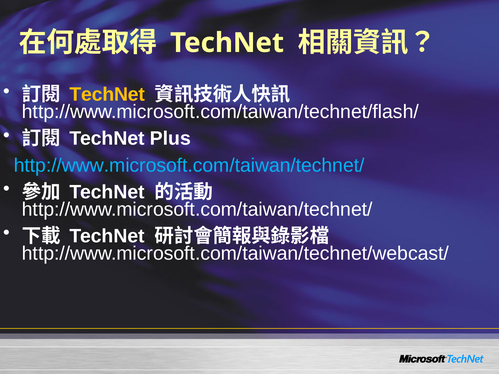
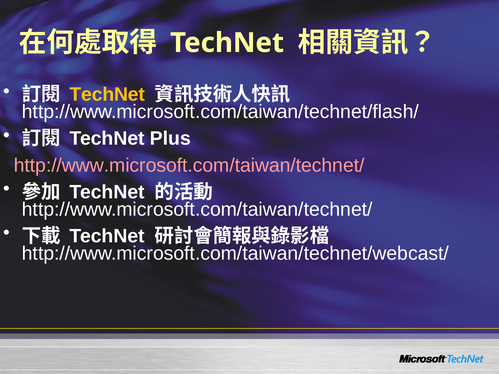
http://www.microsoft.com/taiwan/technet/ at (189, 165) colour: light blue -> pink
